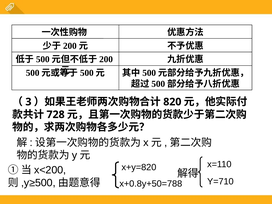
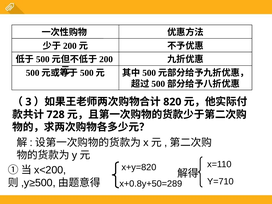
x+0.8y+50=788: x+0.8y+50=788 -> x+0.8y+50=289
